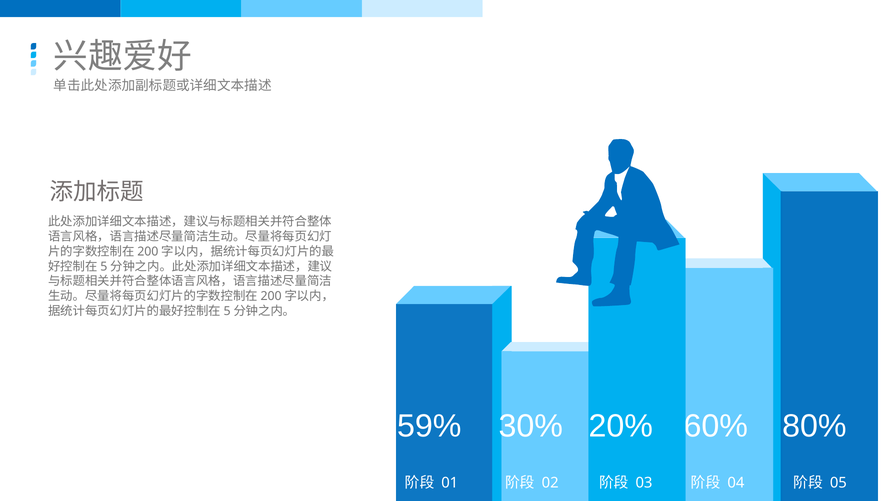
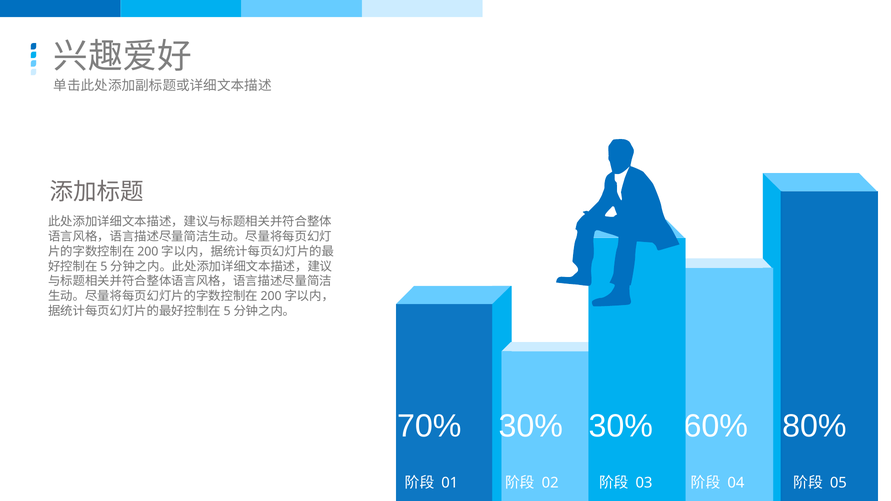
59%: 59% -> 70%
20% at (621, 427): 20% -> 30%
